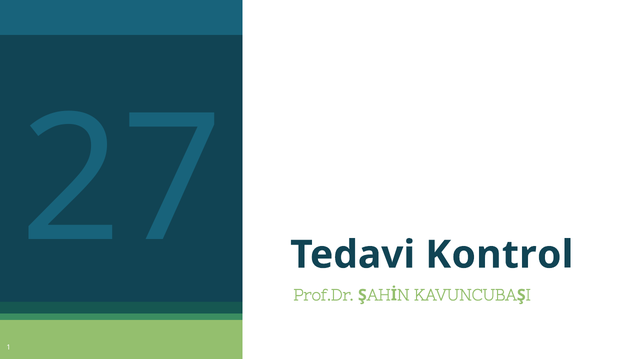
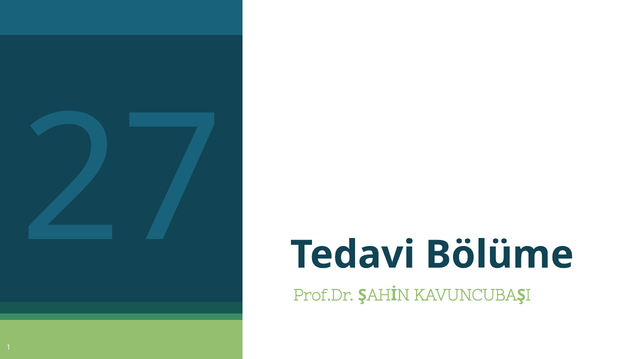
Kontrol: Kontrol -> Bölüme
